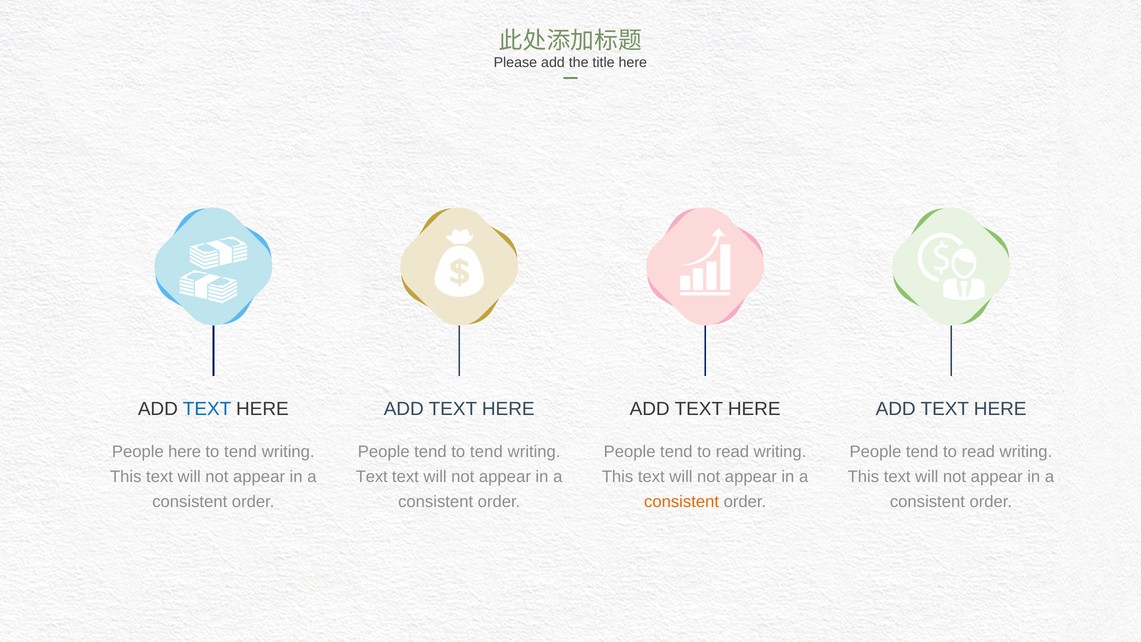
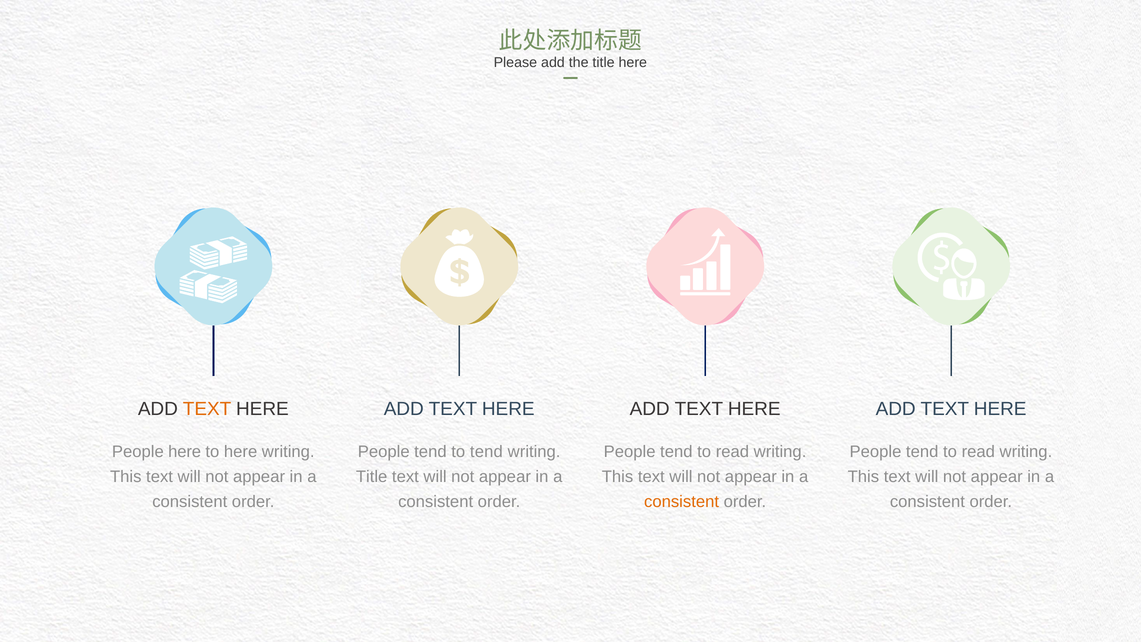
TEXT at (207, 409) colour: blue -> orange
tend at (241, 452): tend -> here
Text at (372, 477): Text -> Title
